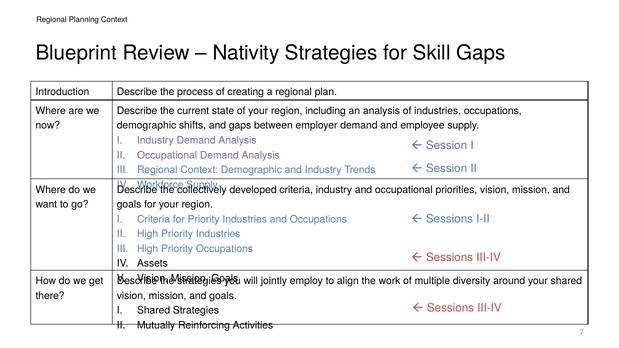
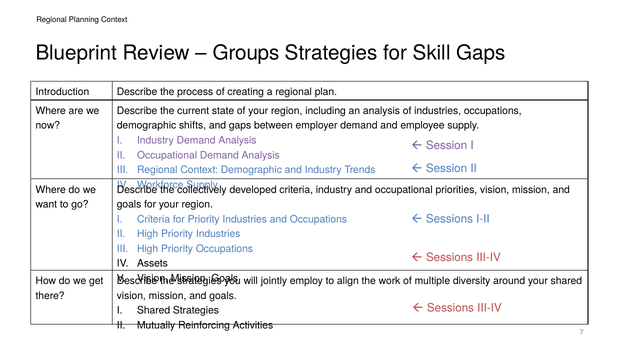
Nativity: Nativity -> Groups
